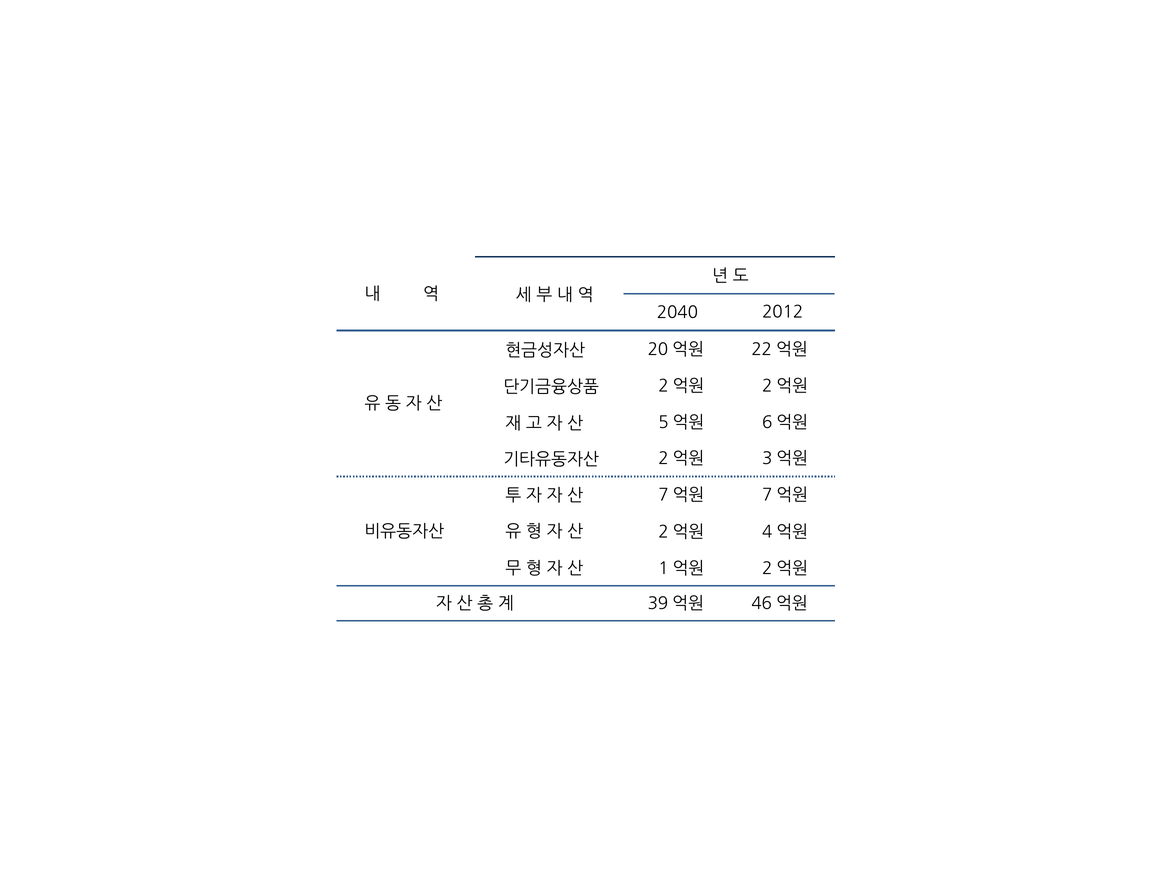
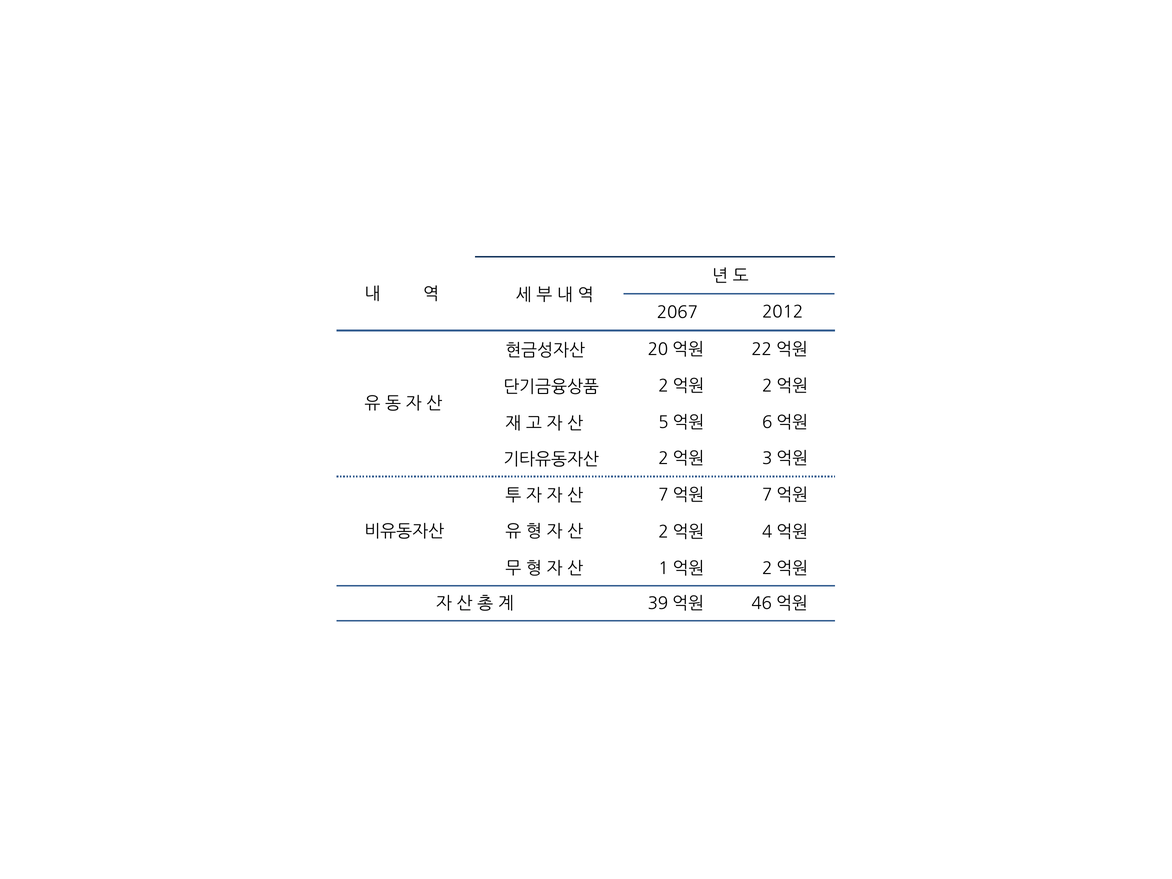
2040: 2040 -> 2067
